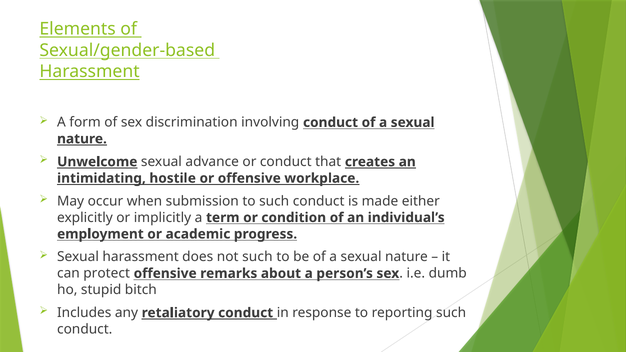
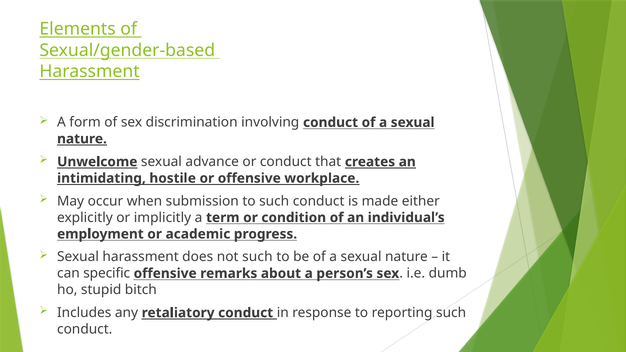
protect: protect -> specific
